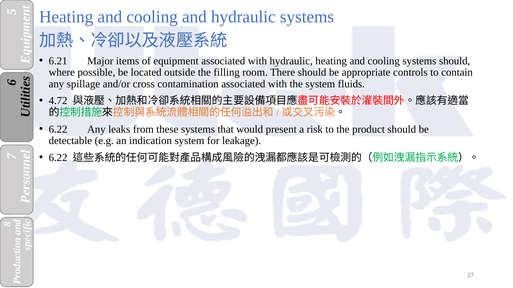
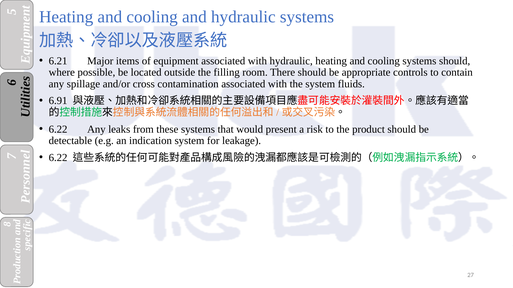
4.72: 4.72 -> 6.91
